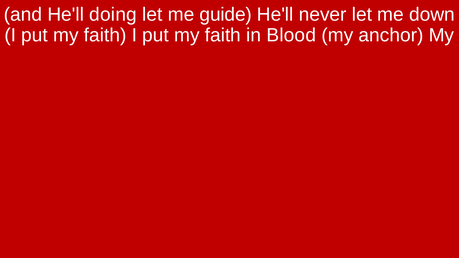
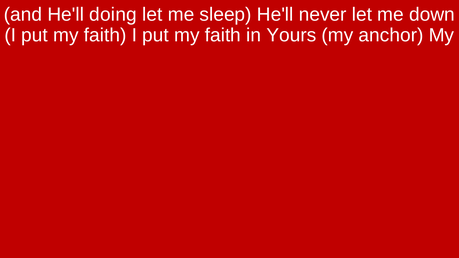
guide: guide -> sleep
Blood: Blood -> Yours
